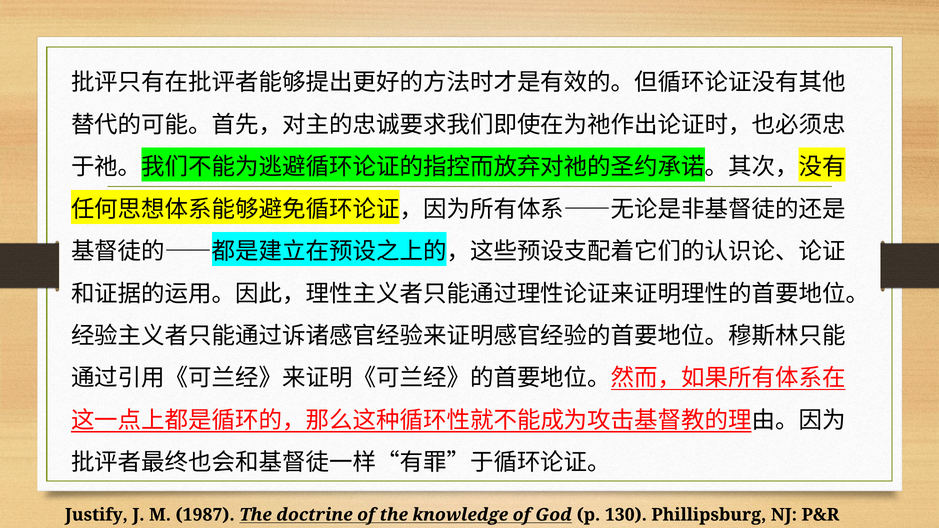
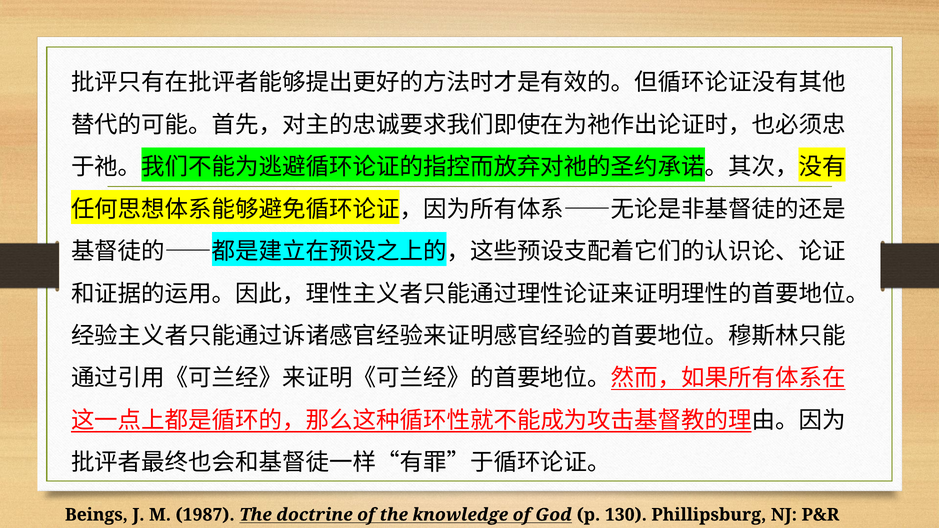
Justify: Justify -> Beings
